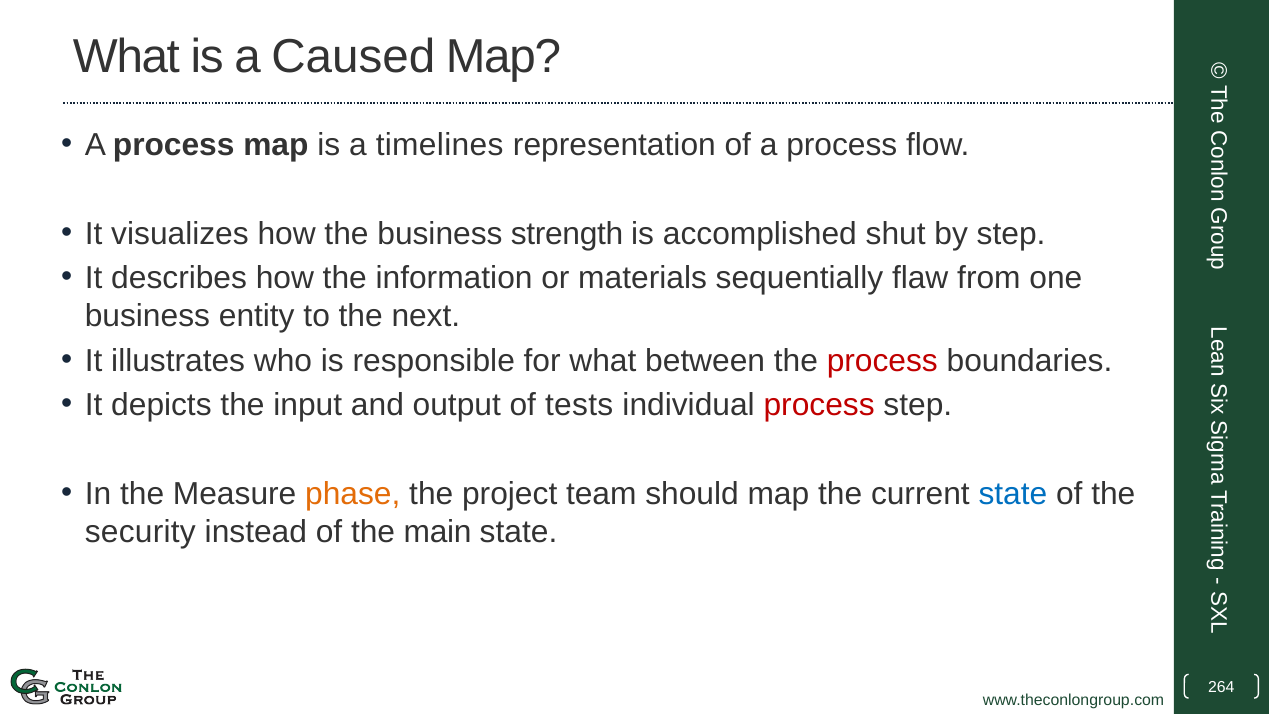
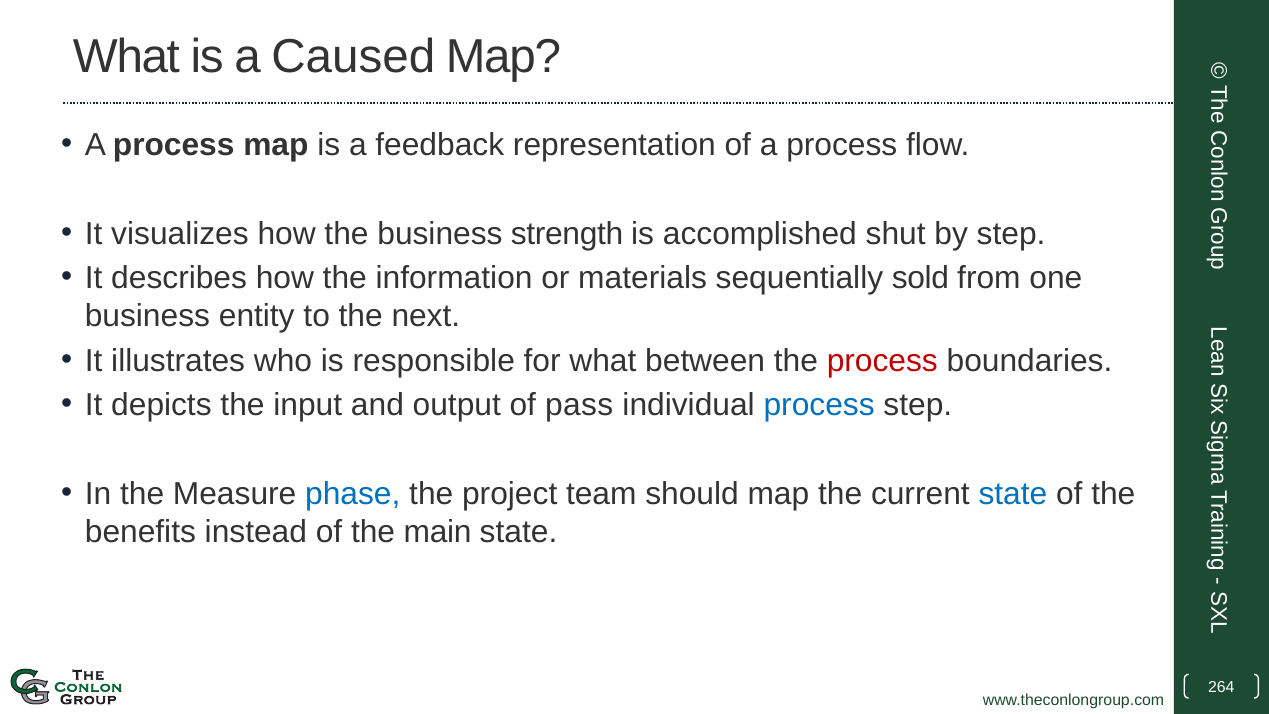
timelines: timelines -> feedback
flaw: flaw -> sold
tests: tests -> pass
process at (819, 405) colour: red -> blue
phase colour: orange -> blue
security: security -> benefits
